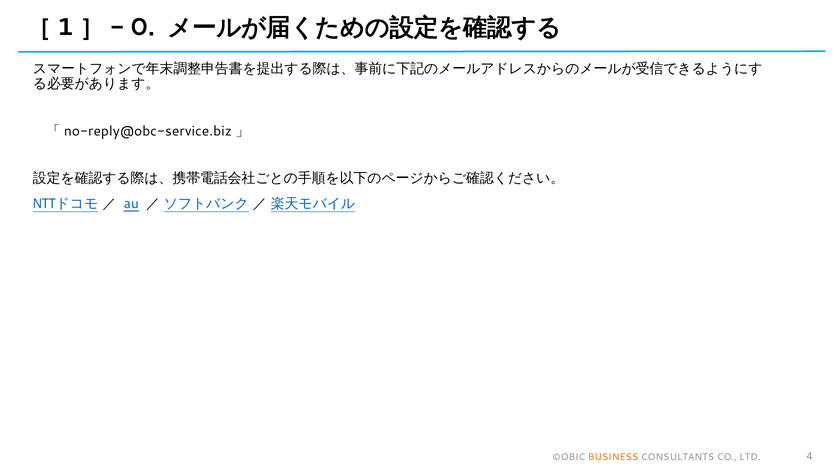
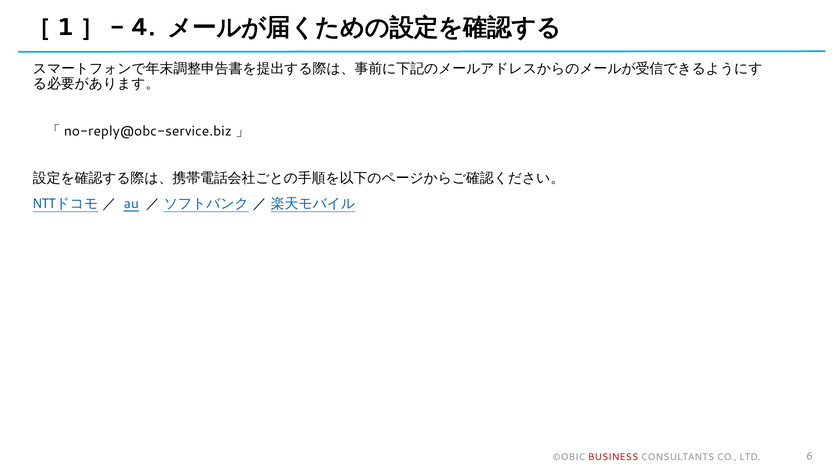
0: 0 -> 4
BUSINESS colour: orange -> red
4: 4 -> 6
